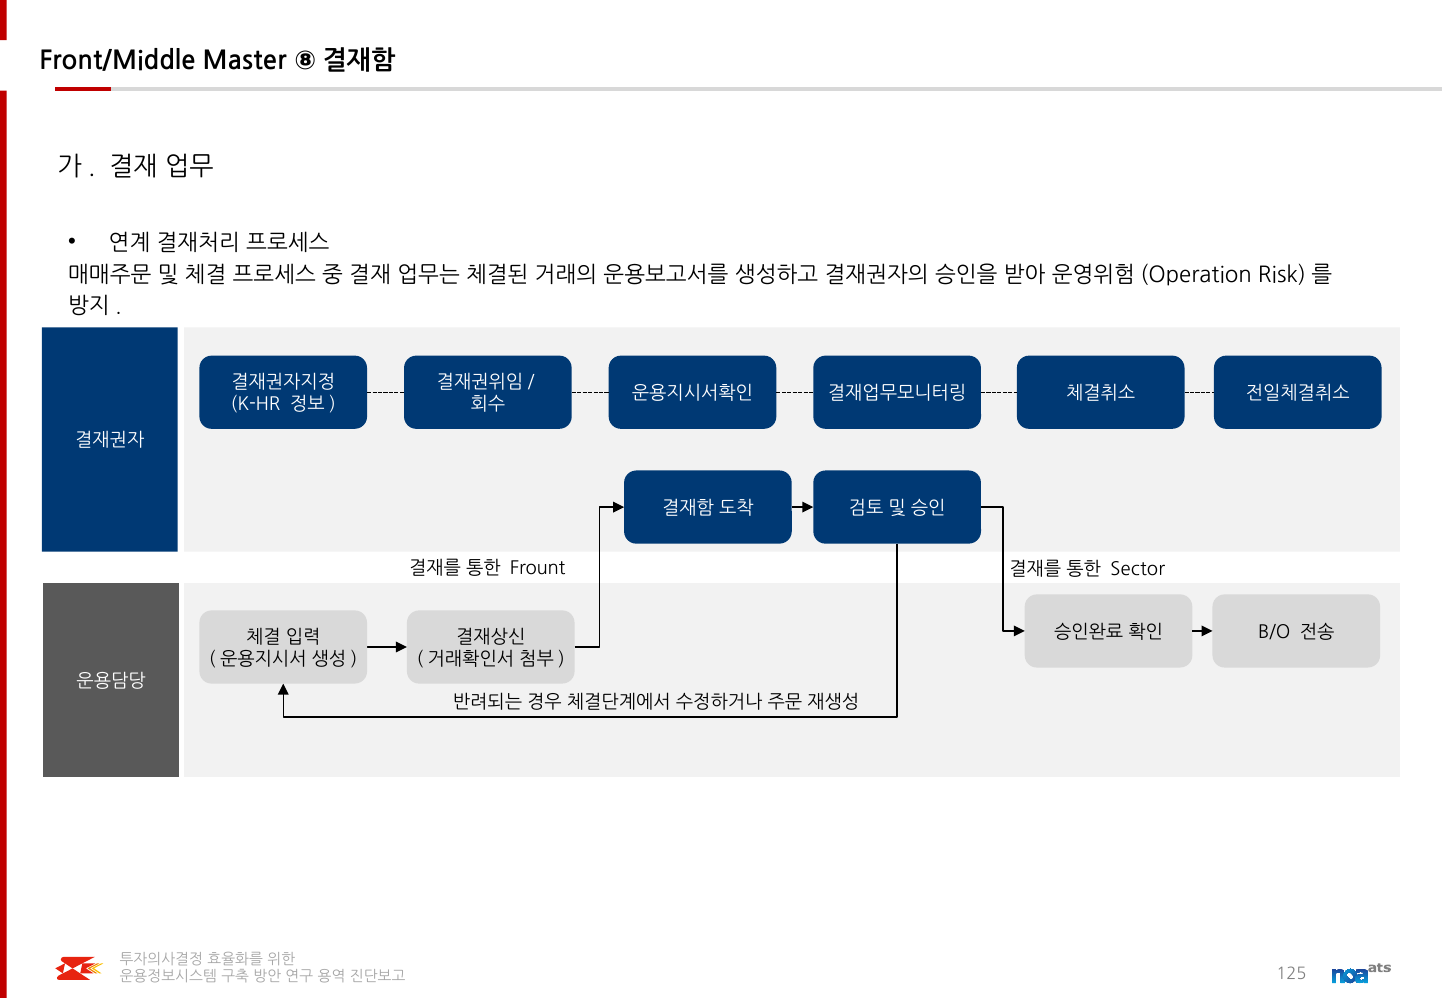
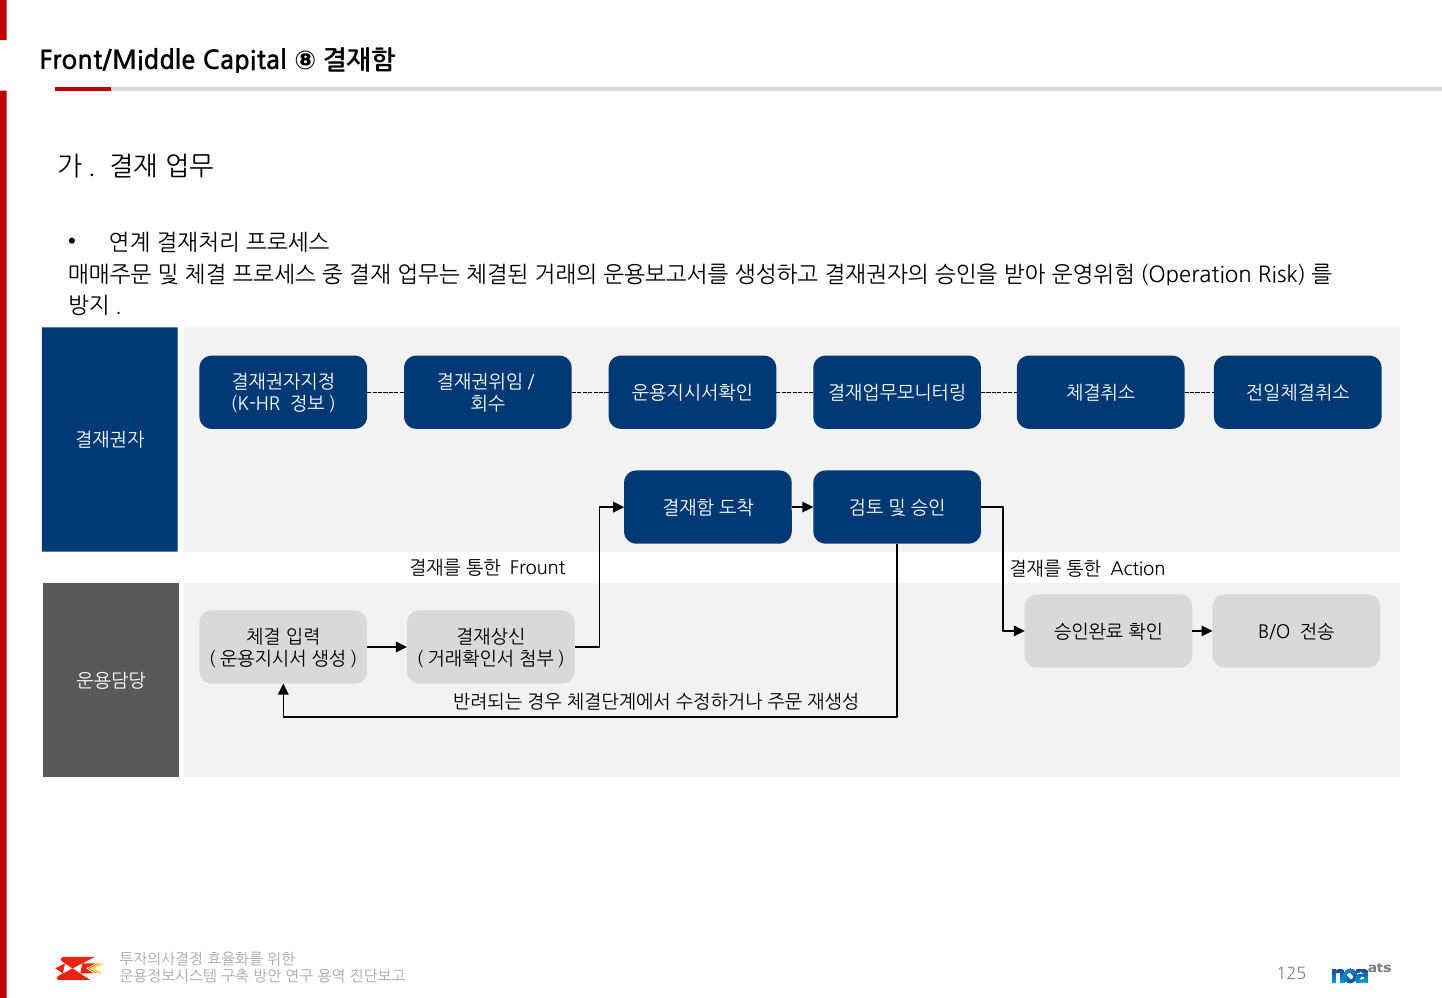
Master: Master -> Capital
Sector: Sector -> Action
